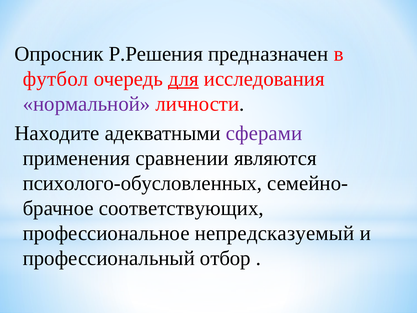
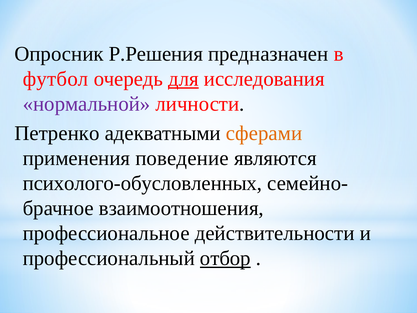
Находите: Находите -> Петренко
сферами colour: purple -> orange
сравнении: сравнении -> поведение
соответствующих: соответствующих -> взаимоотношения
непредсказуемый: непредсказуемый -> действительности
отбор underline: none -> present
